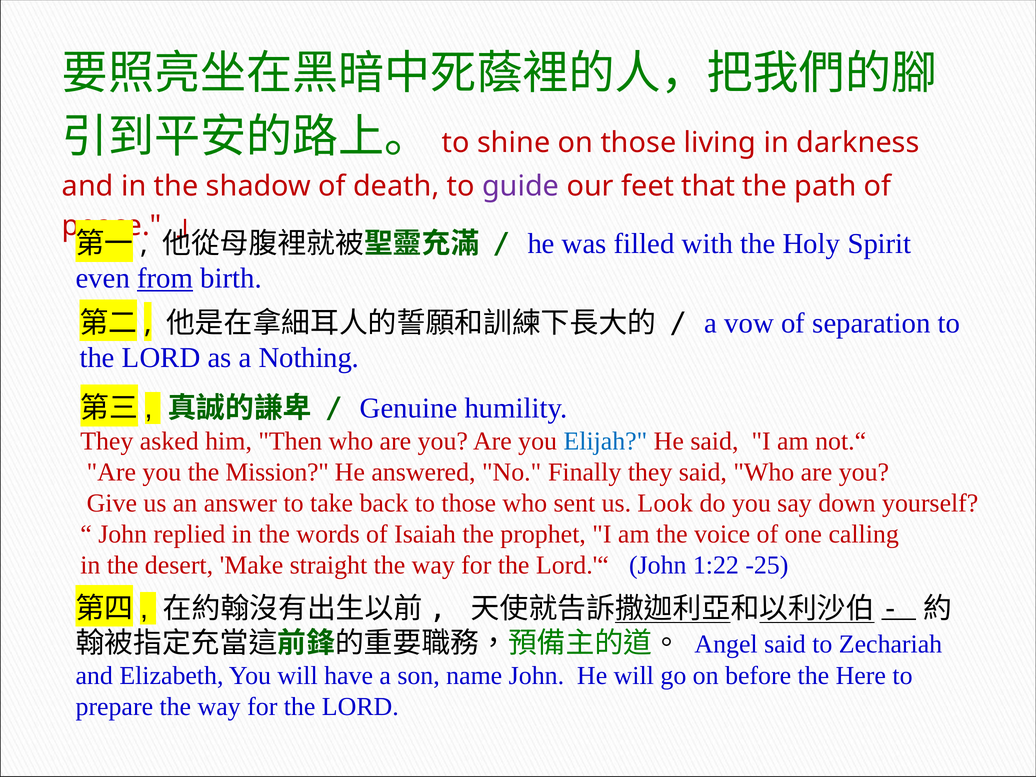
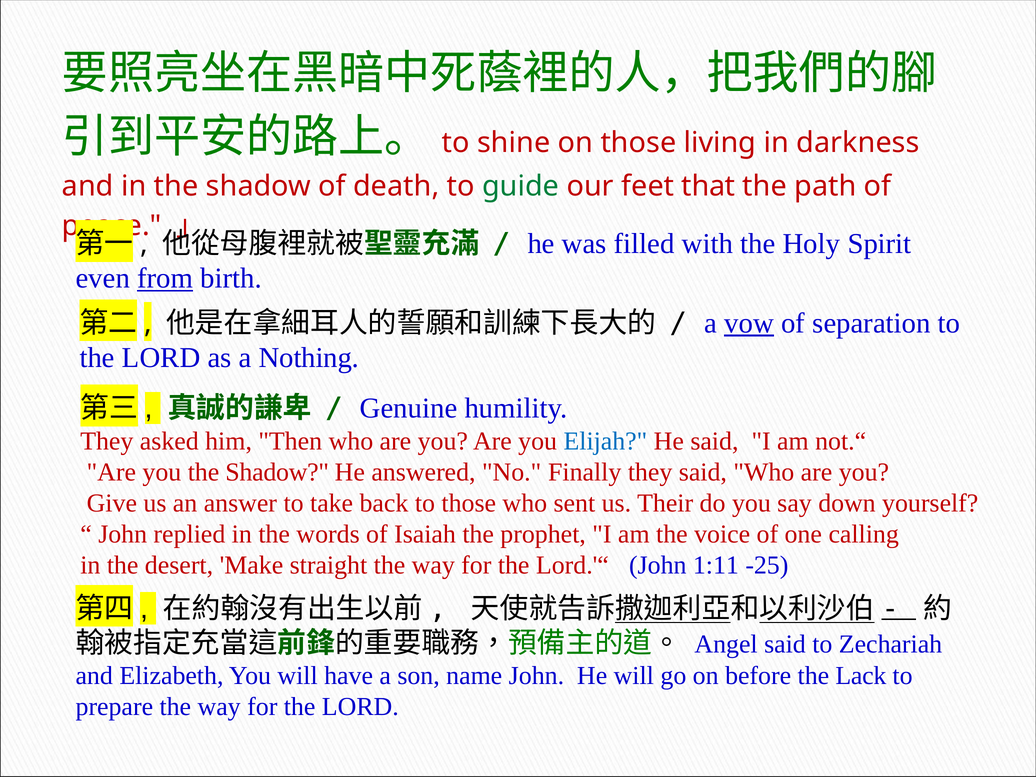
guide colour: purple -> green
vow underline: none -> present
you the Mission: Mission -> Shadow
Look: Look -> Their
1:22: 1:22 -> 1:11
Here: Here -> Lack
